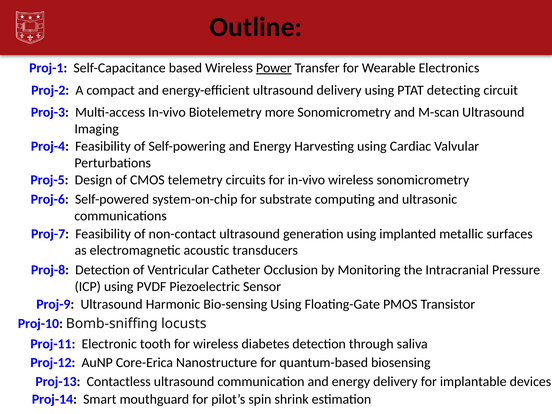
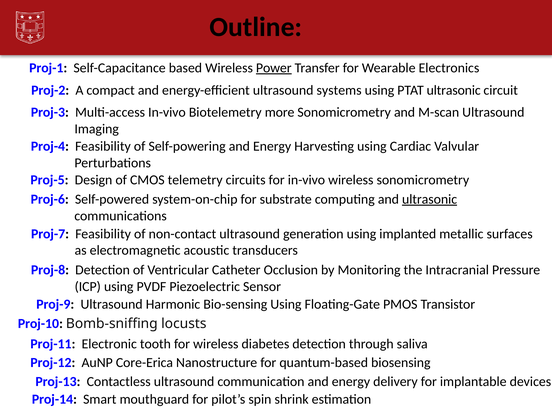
ultrasound delivery: delivery -> systems
PTAT detecting: detecting -> ultrasonic
ultrasonic at (430, 199) underline: none -> present
